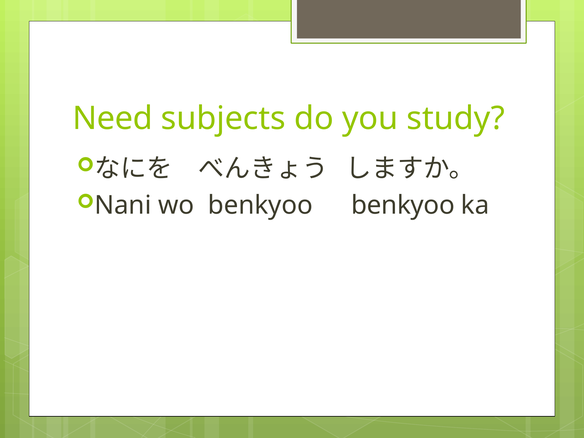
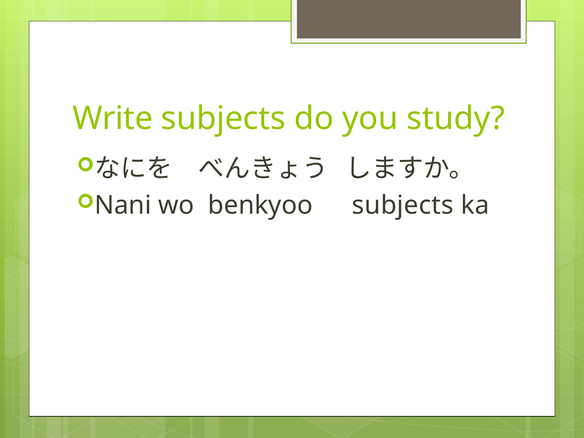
Need: Need -> Write
benkyoo benkyoo: benkyoo -> subjects
